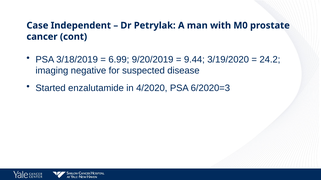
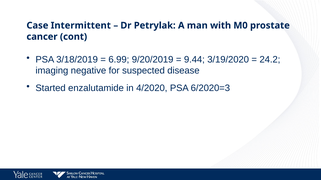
Independent: Independent -> Intermittent
